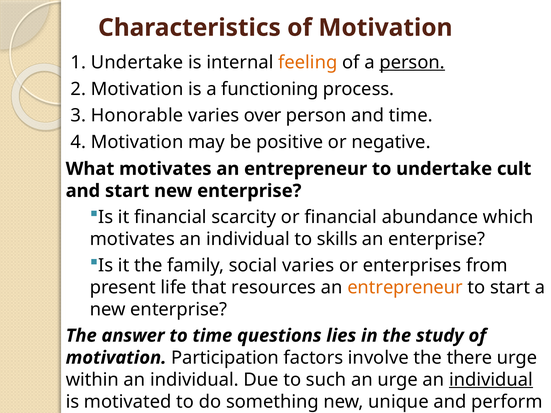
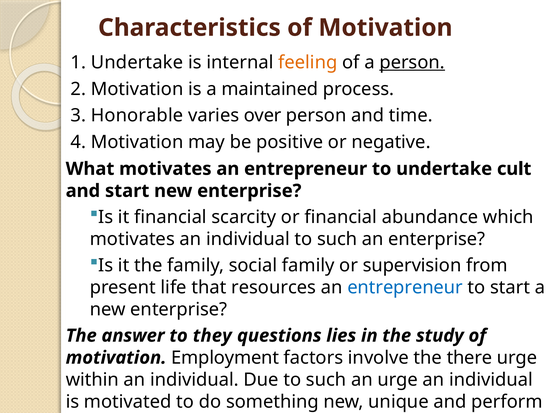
functioning: functioning -> maintained
individual to skills: skills -> such
social varies: varies -> family
enterprises: enterprises -> supervision
entrepreneur at (405, 288) colour: orange -> blue
to time: time -> they
Participation: Participation -> Employment
individual at (491, 380) underline: present -> none
